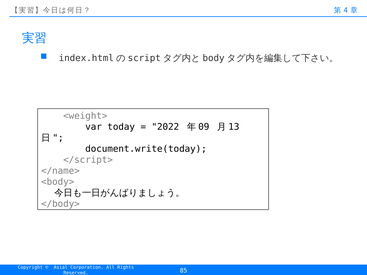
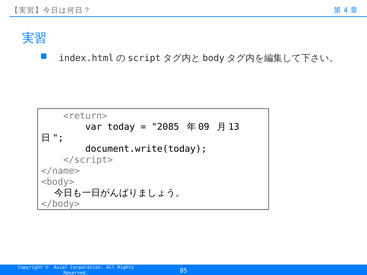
<weight>: <weight> -> <return>
2022: 2022 -> 2085
